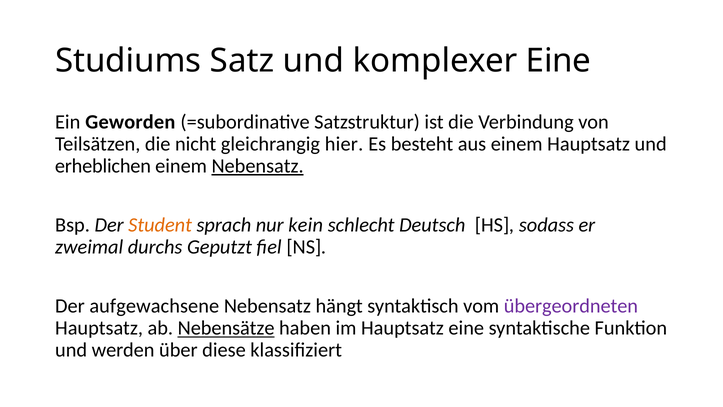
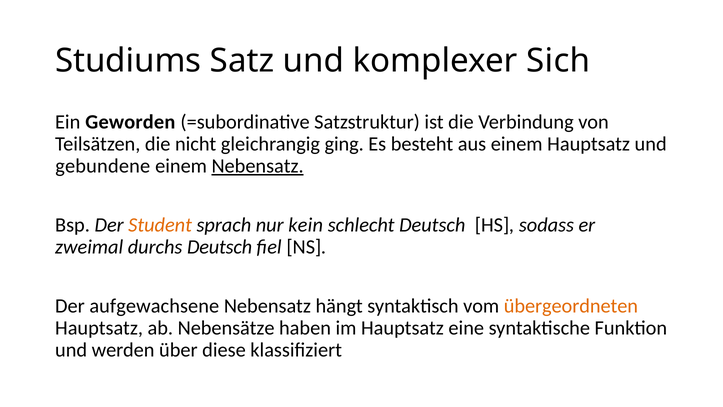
komplexer Eine: Eine -> Sich
hier: hier -> ging
erheblichen: erheblichen -> gebundene
durchs Geputzt: Geputzt -> Deutsch
übergeordneten colour: purple -> orange
Nebensätze underline: present -> none
